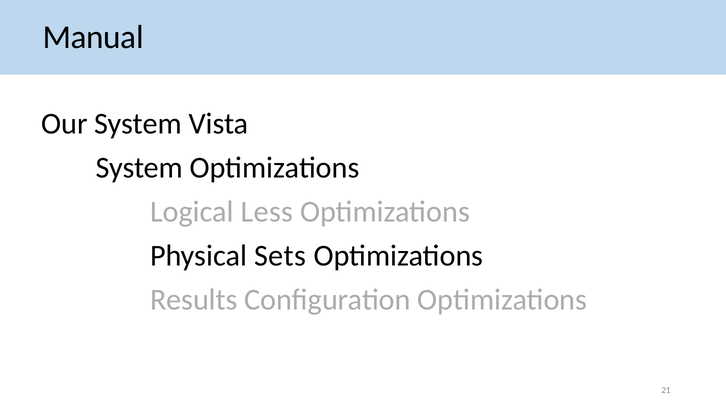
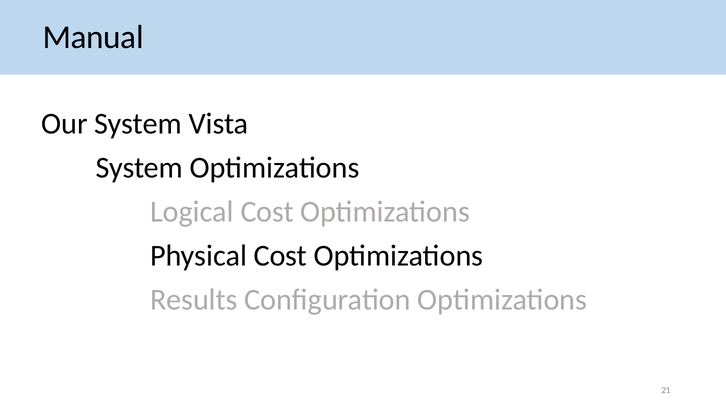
Logical Less: Less -> Cost
Physical Sets: Sets -> Cost
